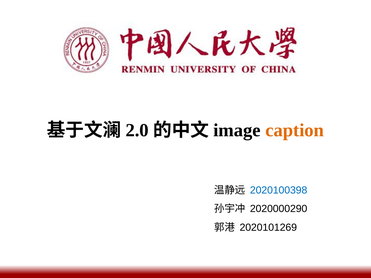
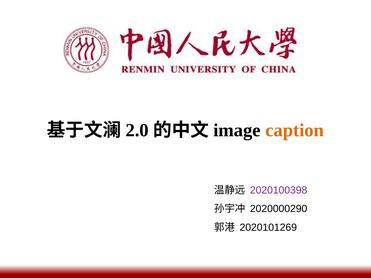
2020100398 colour: blue -> purple
